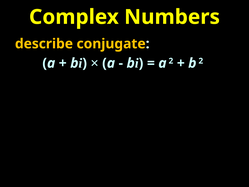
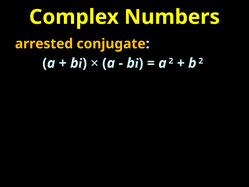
describe: describe -> arrested
